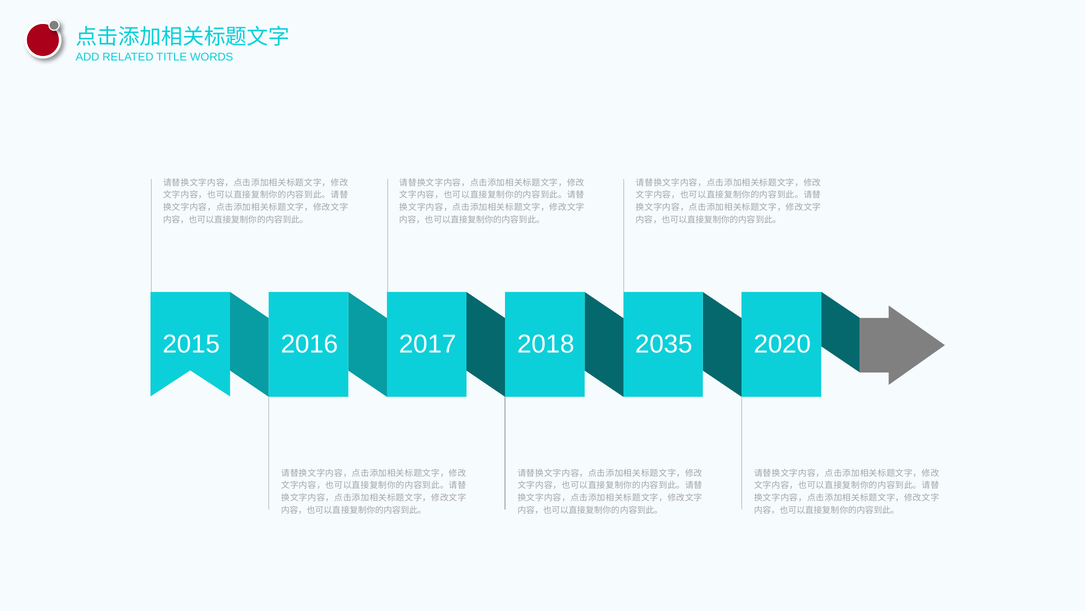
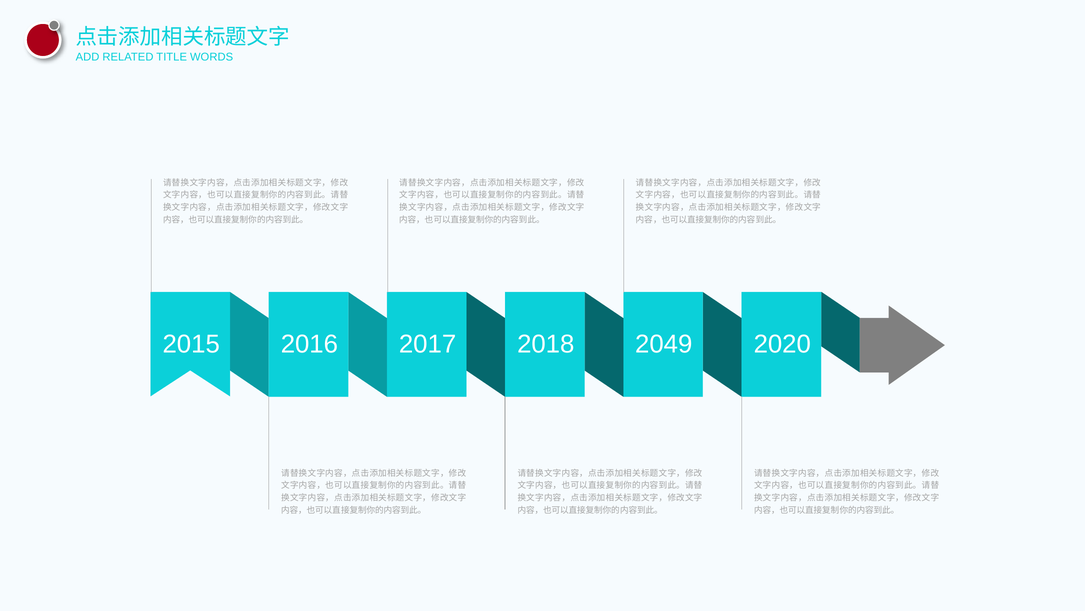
2035: 2035 -> 2049
